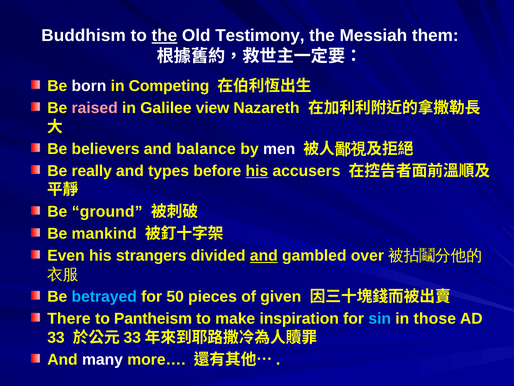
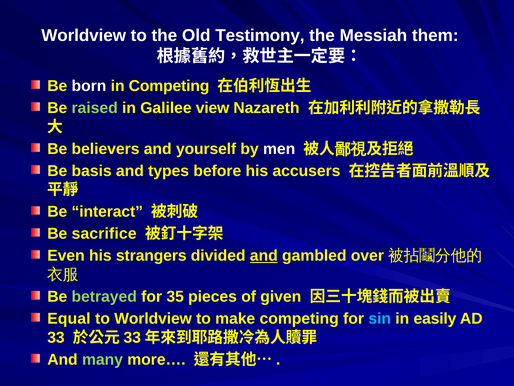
Buddhism at (84, 36): Buddhism -> Worldview
the at (164, 36) underline: present -> none
raised colour: pink -> light green
balance: balance -> yourself
really: really -> basis
his at (257, 171) underline: present -> none
ground: ground -> interact
mankind: mankind -> sacrifice
betrayed colour: light blue -> light green
50: 50 -> 35
There: There -> Equal
to Pantheism: Pantheism -> Worldview
make inspiration: inspiration -> competing
those: those -> easily
many colour: white -> light green
